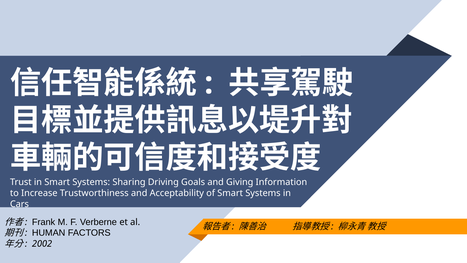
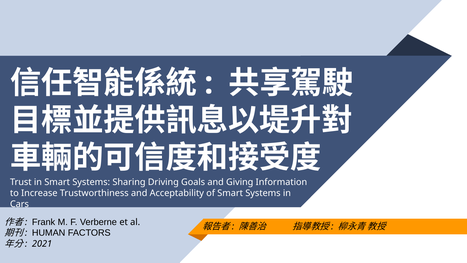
2002: 2002 -> 2021
